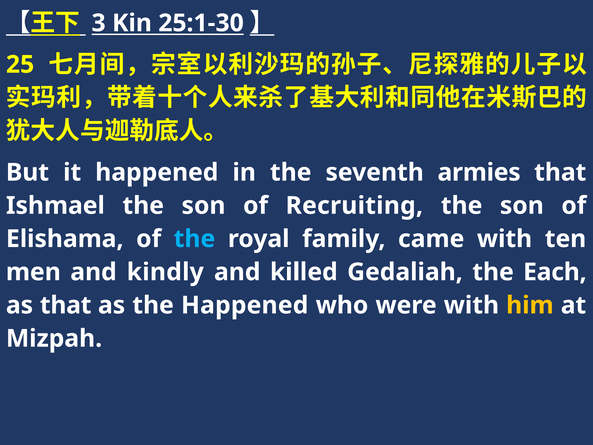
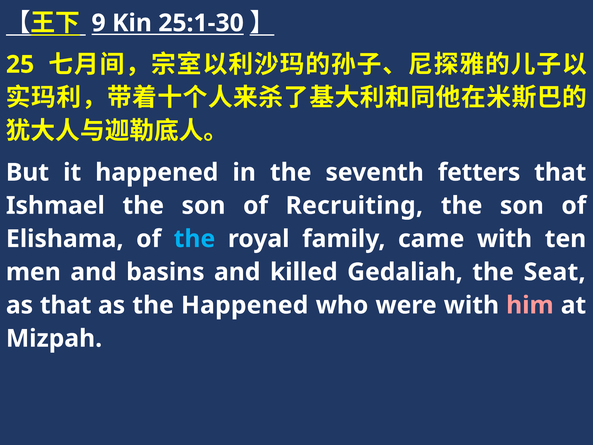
3: 3 -> 9
armies: armies -> fetters
kindly: kindly -> basins
Each: Each -> Seat
him colour: yellow -> pink
